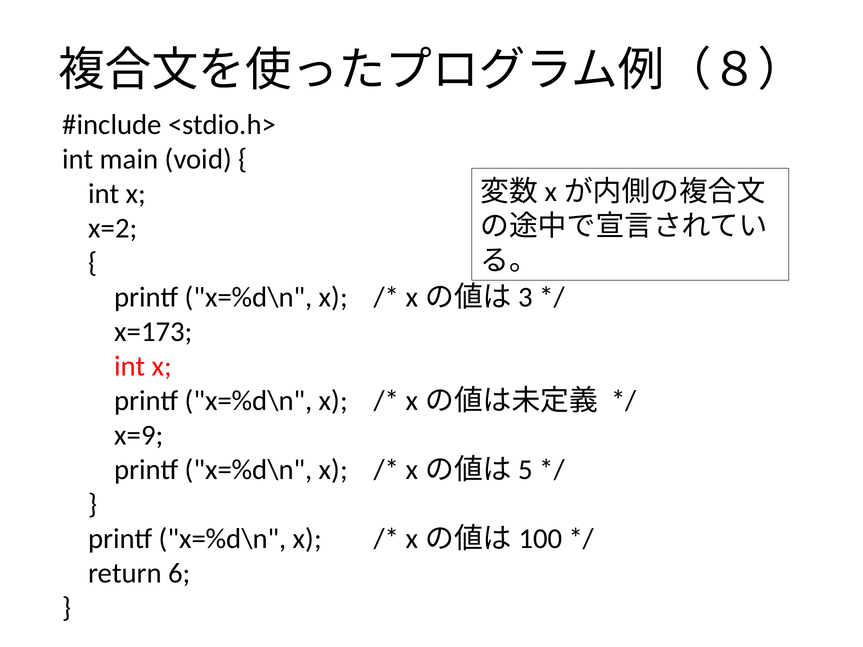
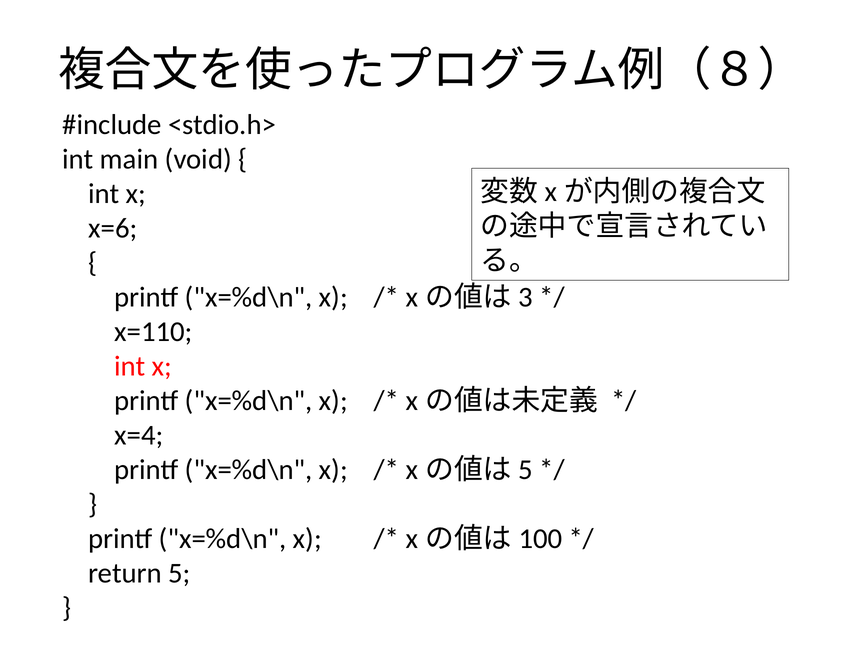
x=2: x=2 -> x=6
x=173: x=173 -> x=110
x=9: x=9 -> x=4
6: 6 -> 5
